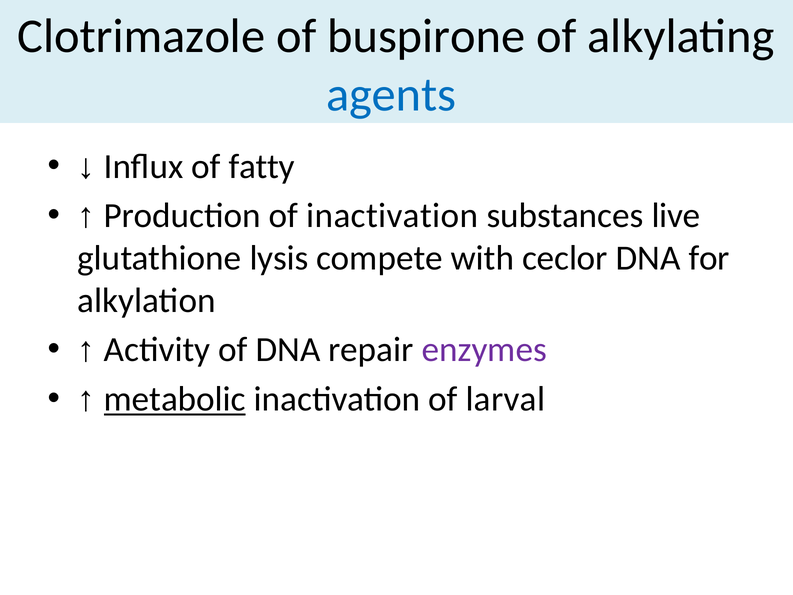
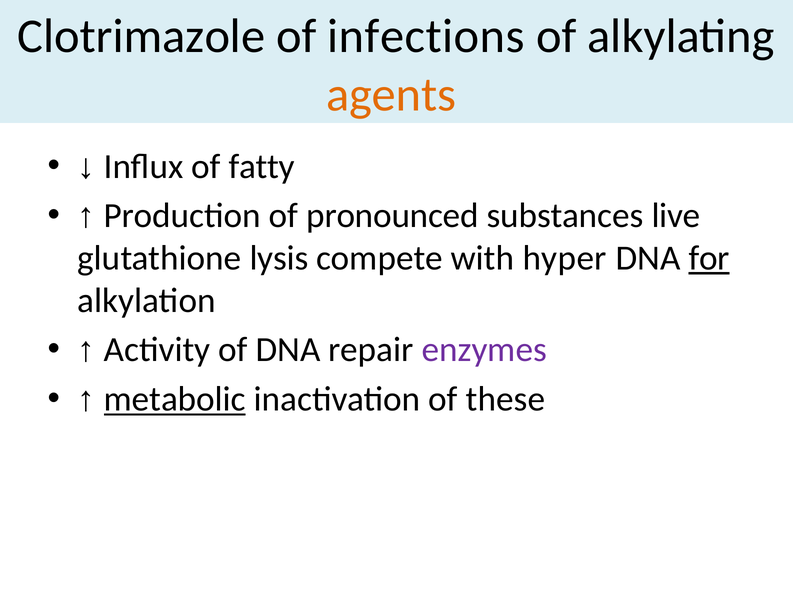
buspirone: buspirone -> infections
agents colour: blue -> orange
of inactivation: inactivation -> pronounced
ceclor: ceclor -> hyper
for underline: none -> present
larval: larval -> these
